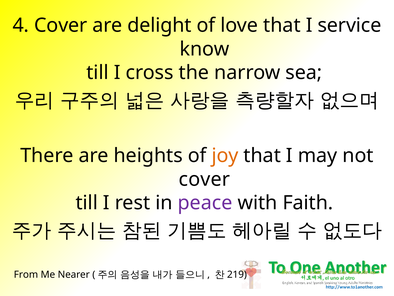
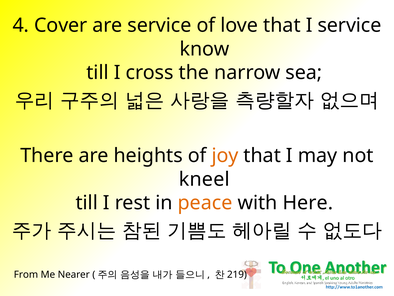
are delight: delight -> service
cover at (204, 179): cover -> kneel
peace colour: purple -> orange
Faith: Faith -> Here
